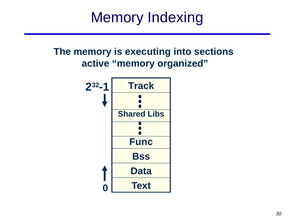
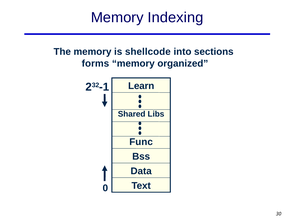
executing: executing -> shellcode
active: active -> forms
Track: Track -> Learn
